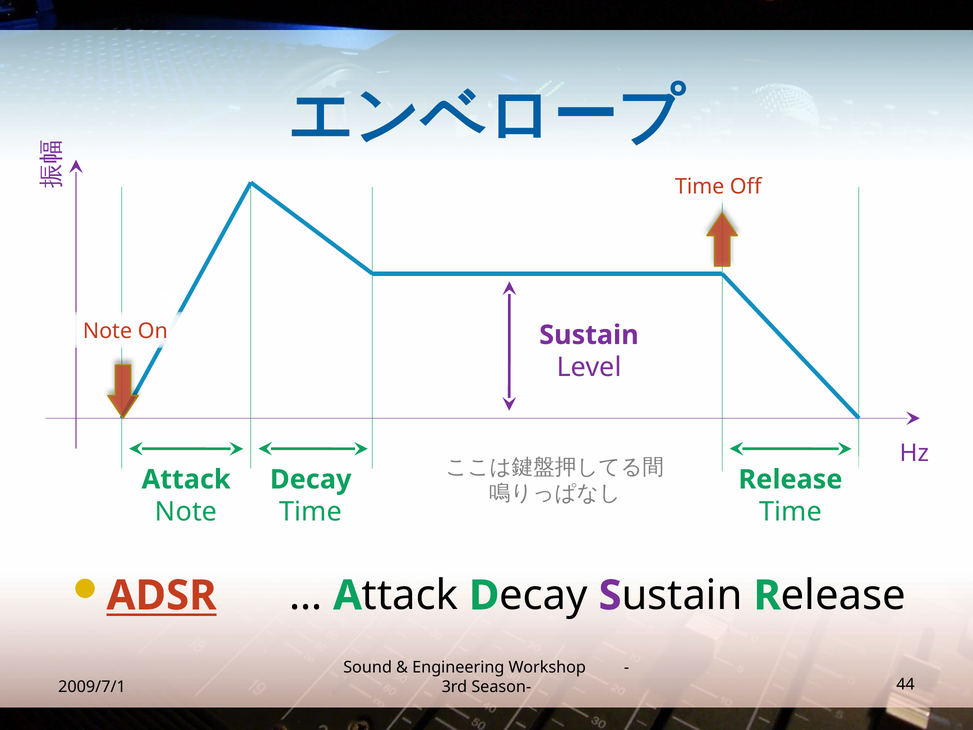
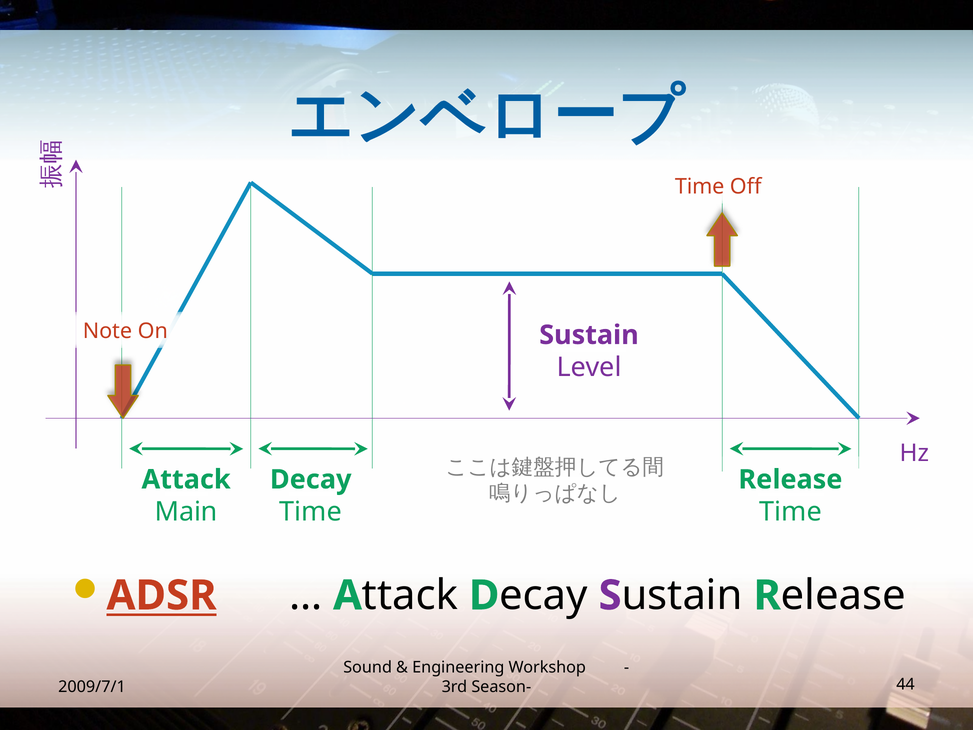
Note at (186, 512): Note -> Main
